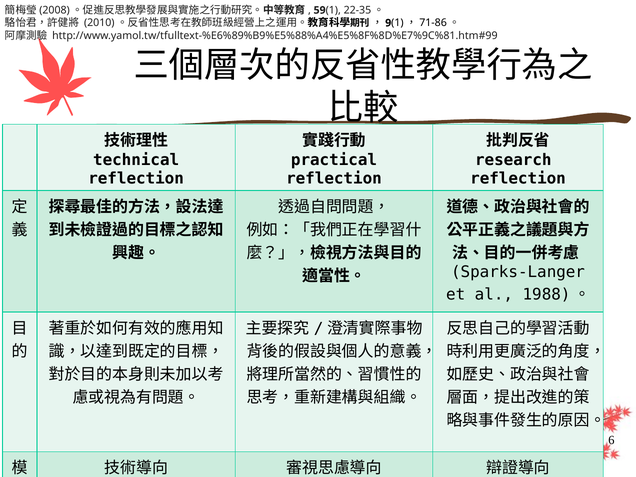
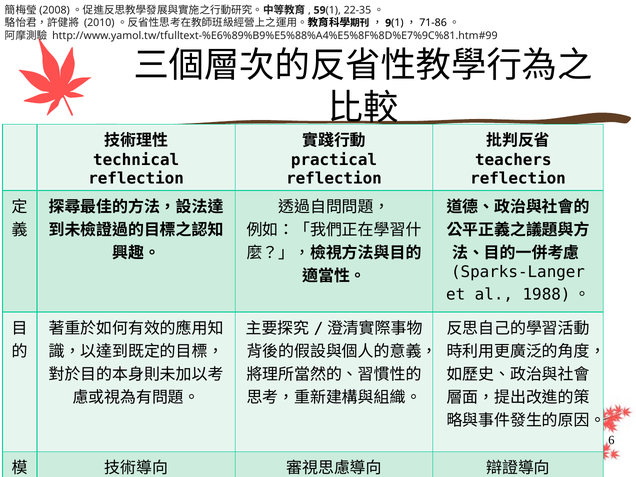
research: research -> teachers
